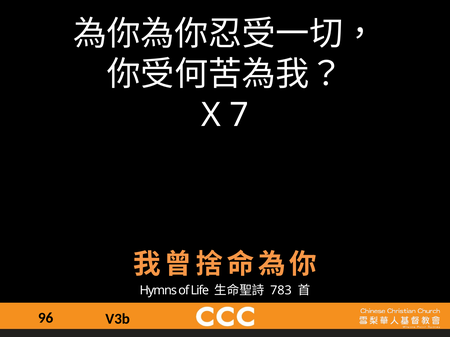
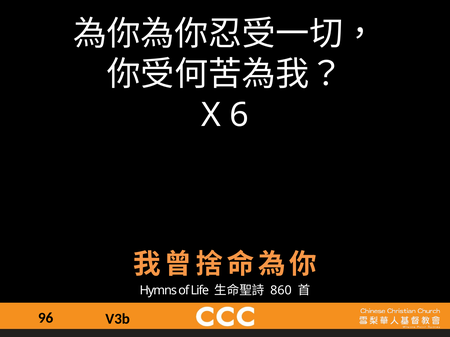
7: 7 -> 6
783: 783 -> 860
